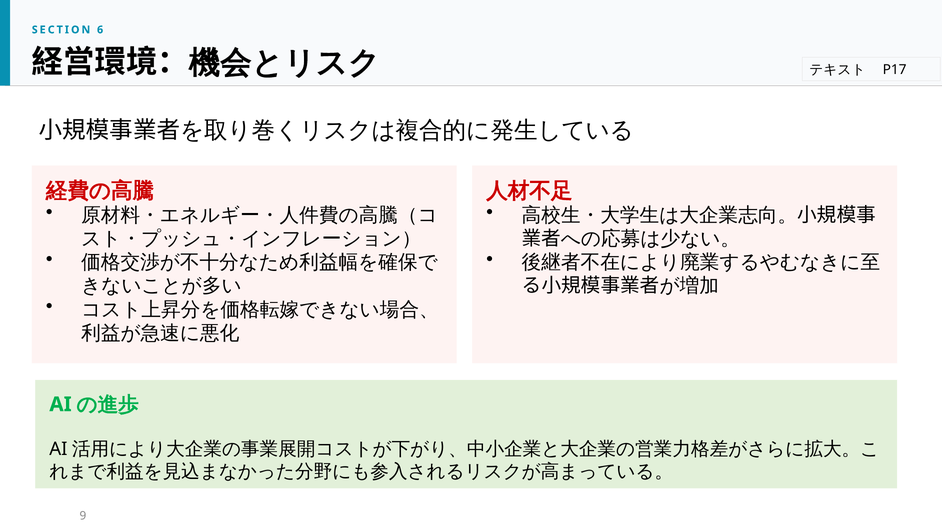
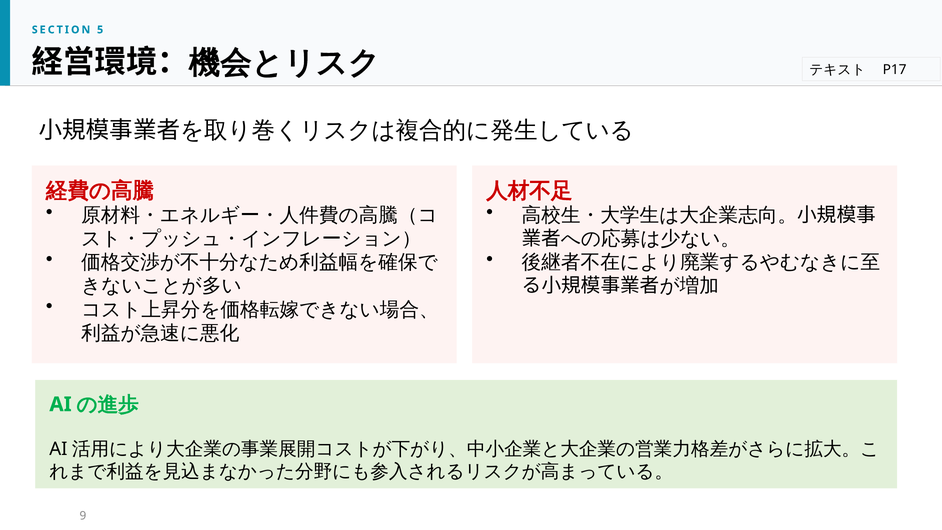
6: 6 -> 5
